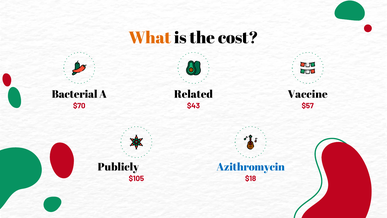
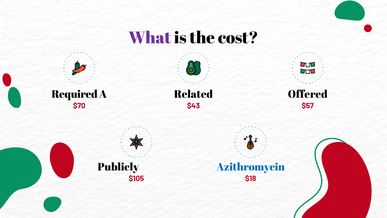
What colour: orange -> purple
Bacterial: Bacterial -> Required
Vaccine: Vaccine -> Offered
